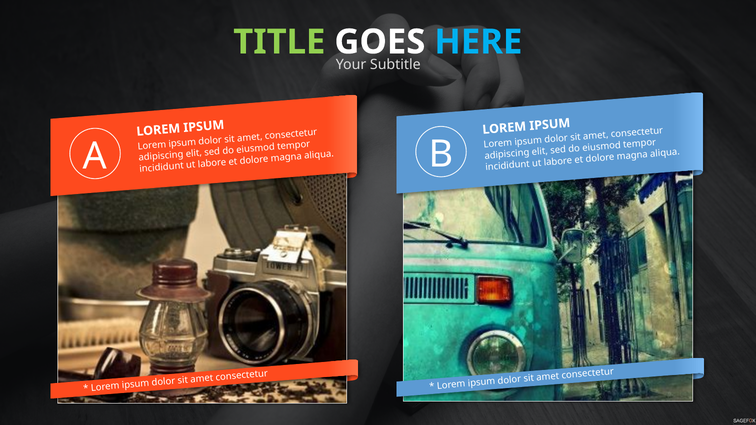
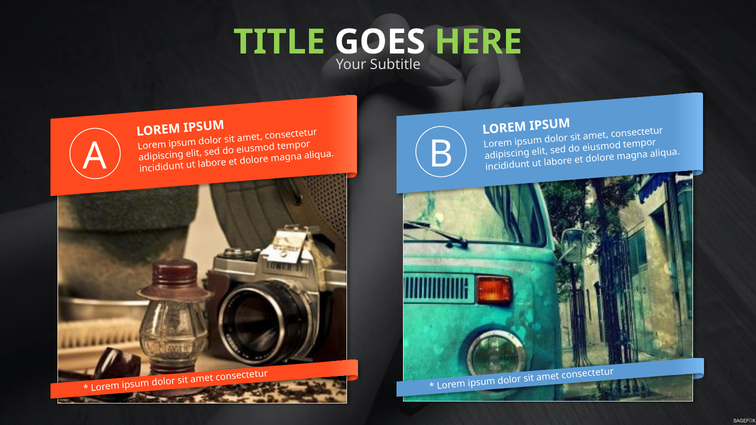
HERE colour: light blue -> light green
